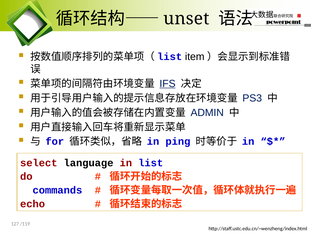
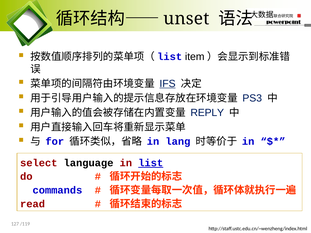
ADMIN: ADMIN -> REPLY
ping: ping -> lang
list underline: none -> present
echo: echo -> read
